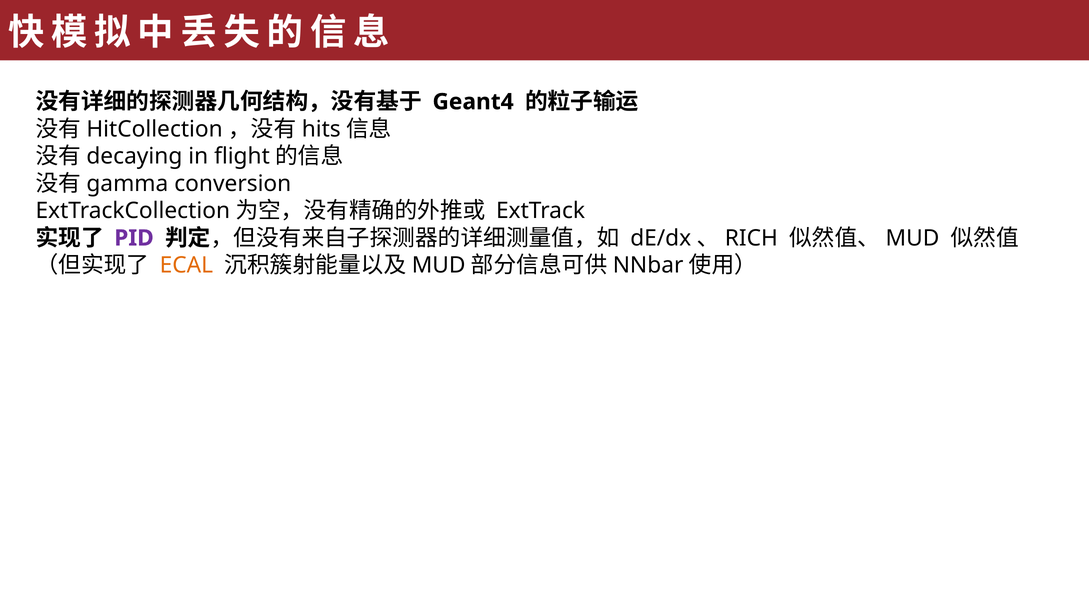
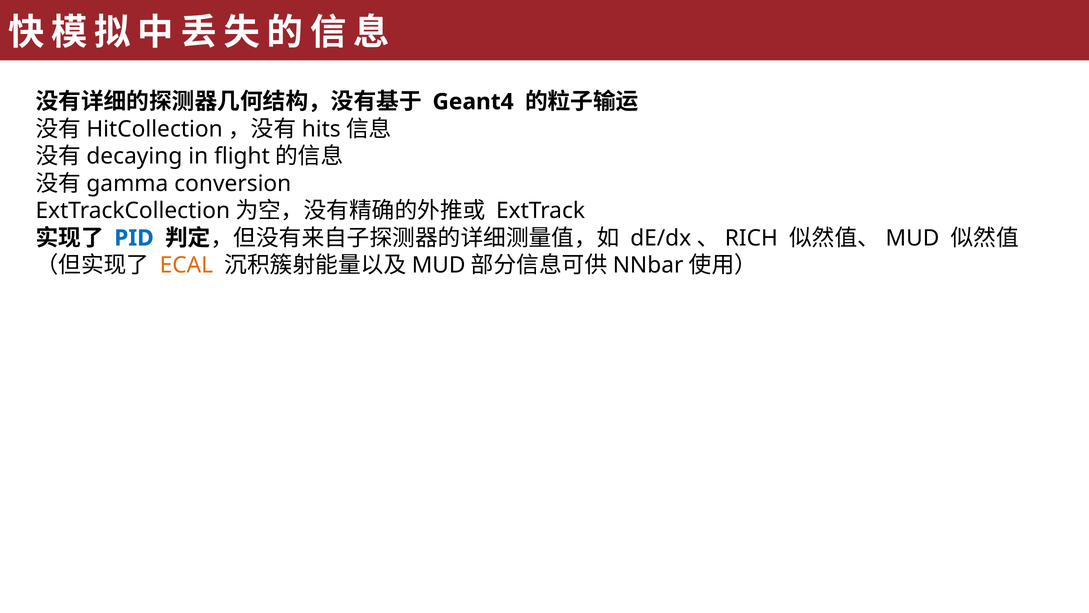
PID colour: purple -> blue
